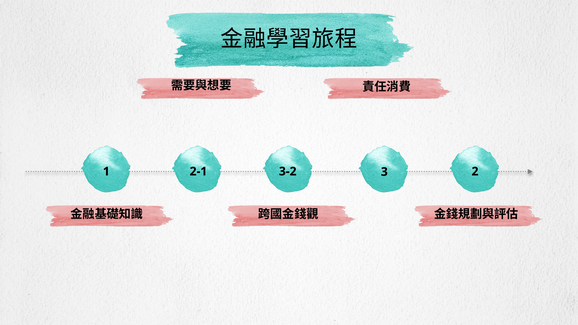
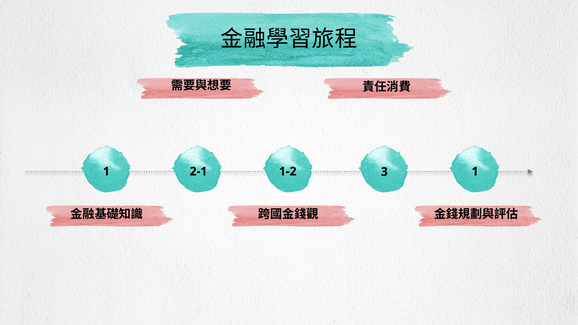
3-2: 3-2 -> 1-2
3 2: 2 -> 1
